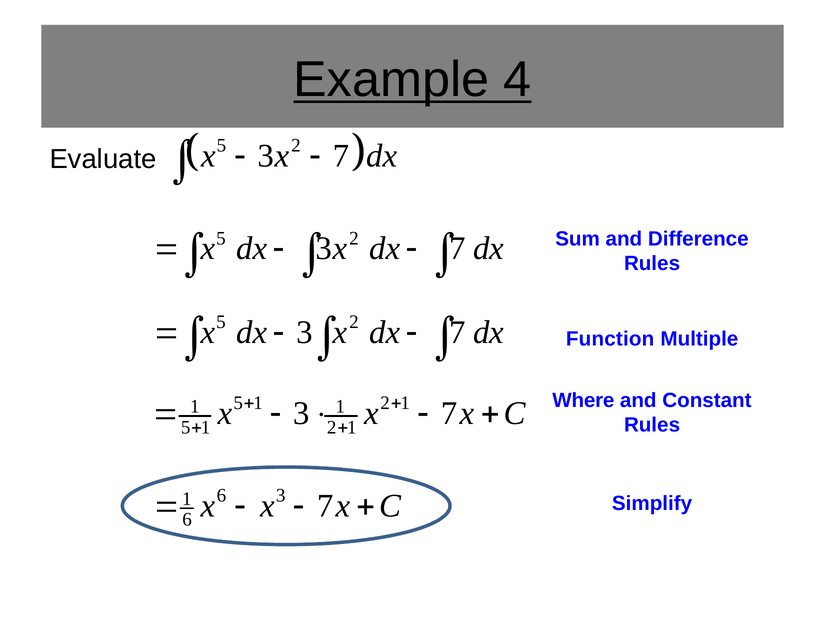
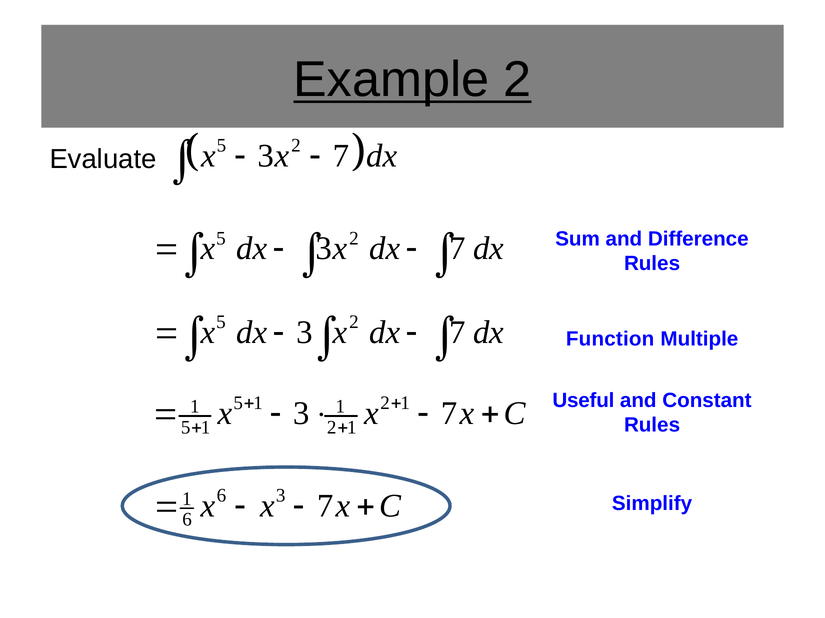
Example 4: 4 -> 2
Where: Where -> Useful
